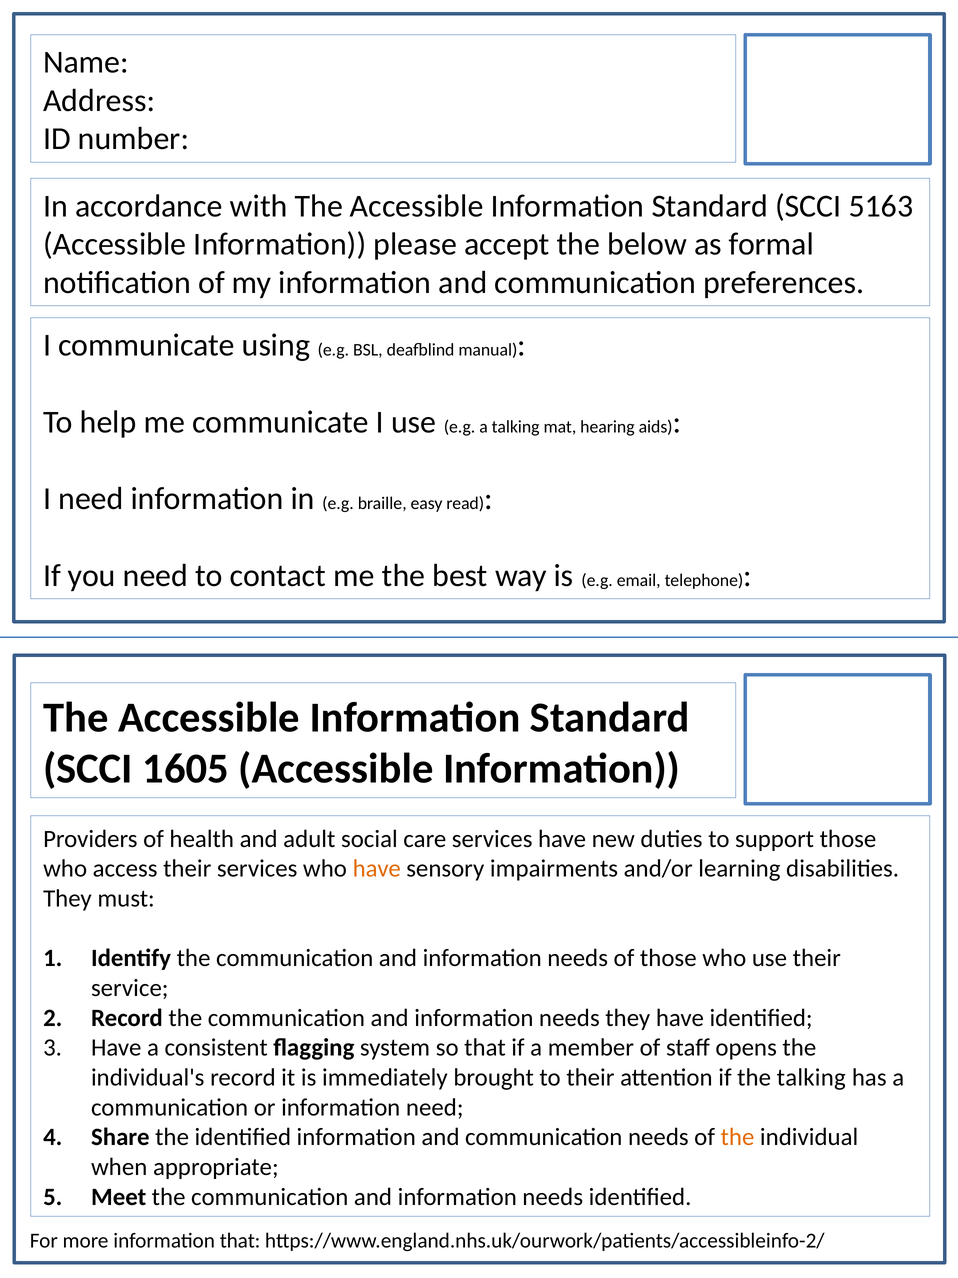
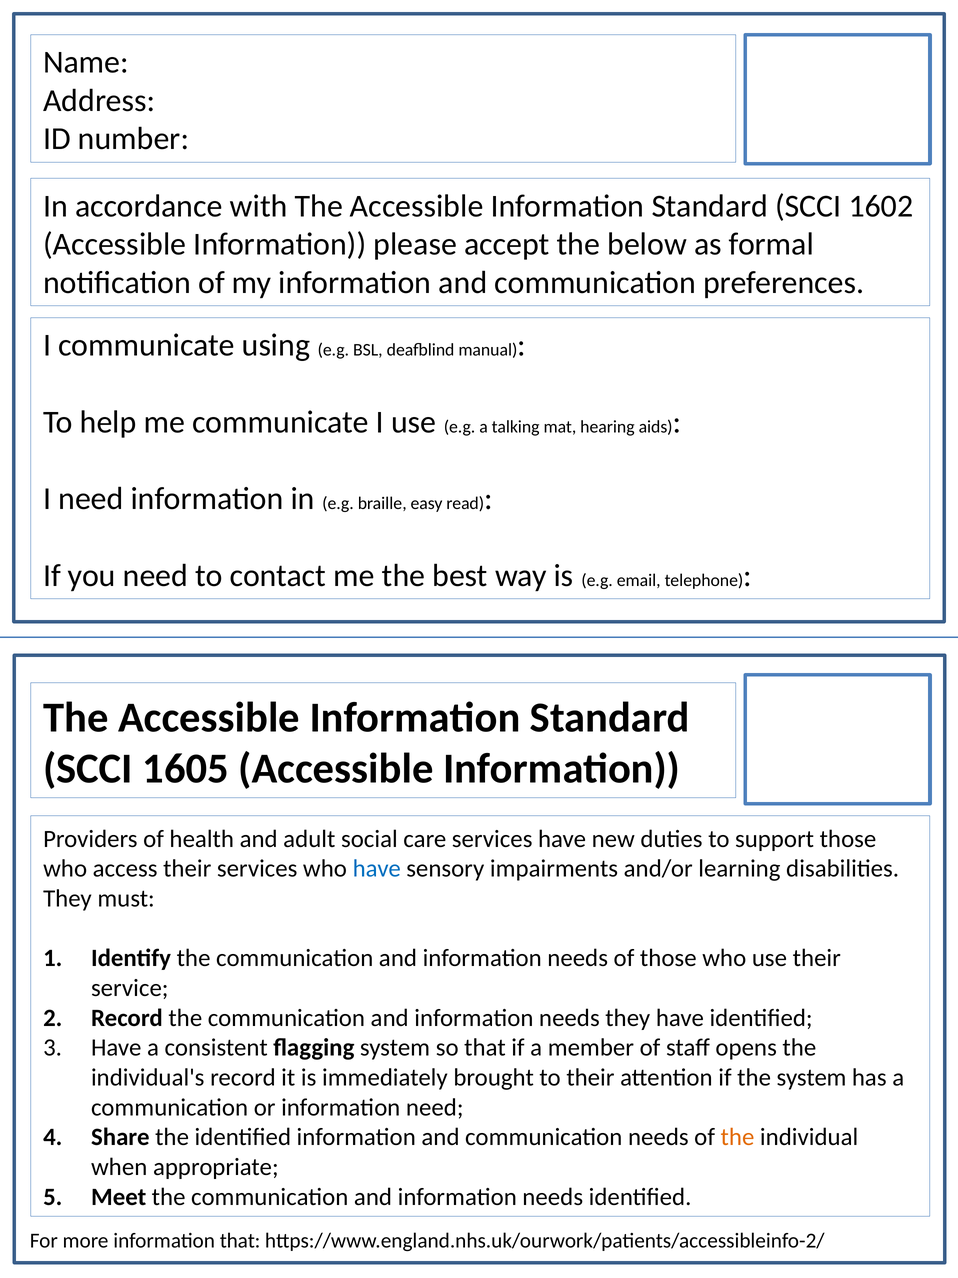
5163: 5163 -> 1602
have at (377, 868) colour: orange -> blue
the talking: talking -> system
